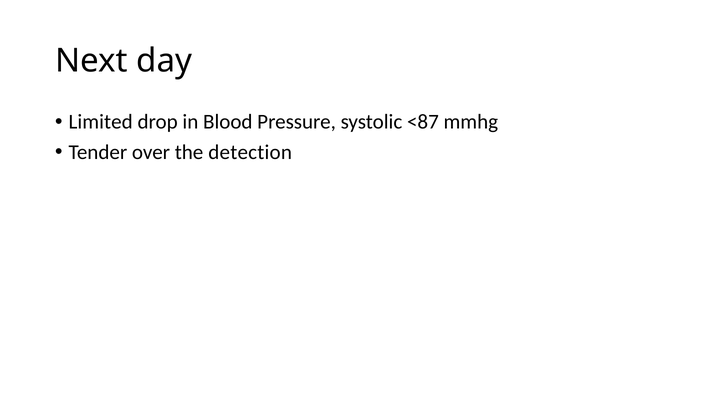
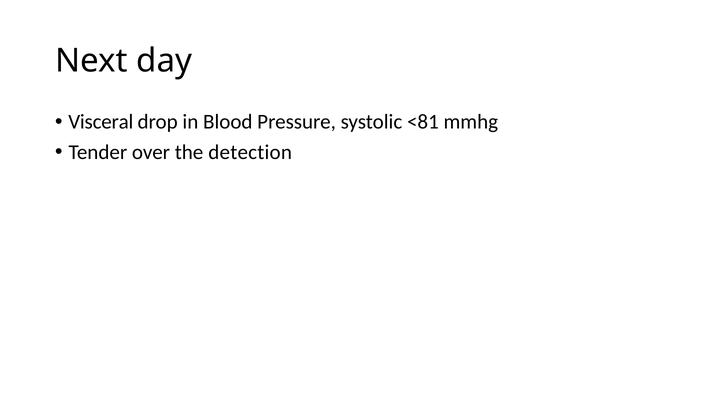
Limited: Limited -> Visceral
<87: <87 -> <81
